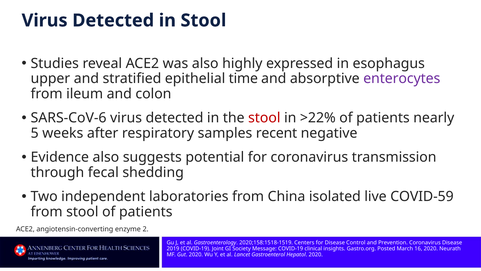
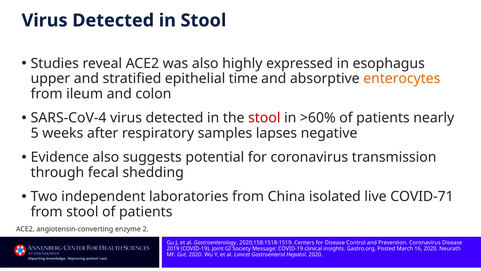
enterocytes colour: purple -> orange
SARS-CoV-6: SARS-CoV-6 -> SARS-CoV-4
>22%: >22% -> >60%
recent: recent -> lapses
COVID-59: COVID-59 -> COVID-71
